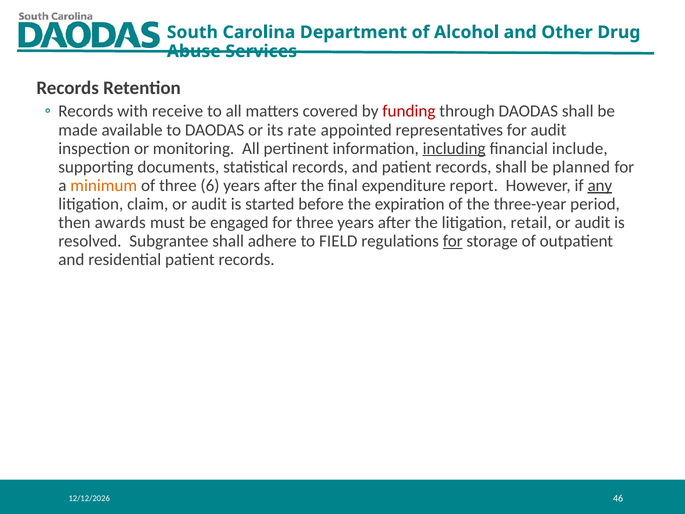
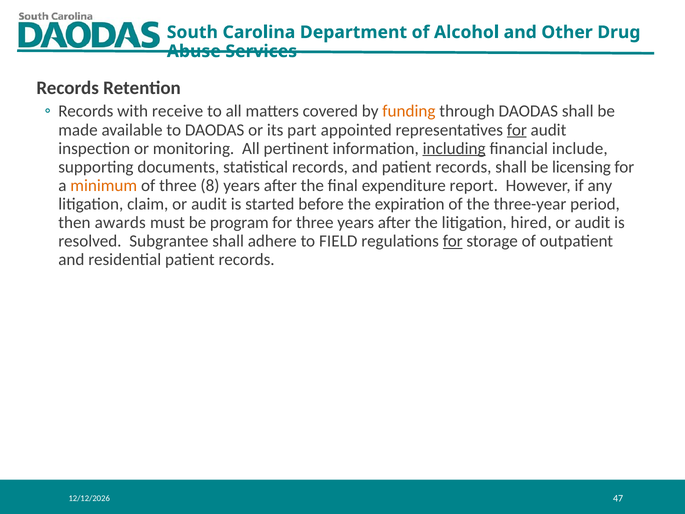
funding colour: red -> orange
rate: rate -> part
for at (517, 130) underline: none -> present
planned: planned -> licensing
6: 6 -> 8
any underline: present -> none
engaged: engaged -> program
retail: retail -> hired
46: 46 -> 47
